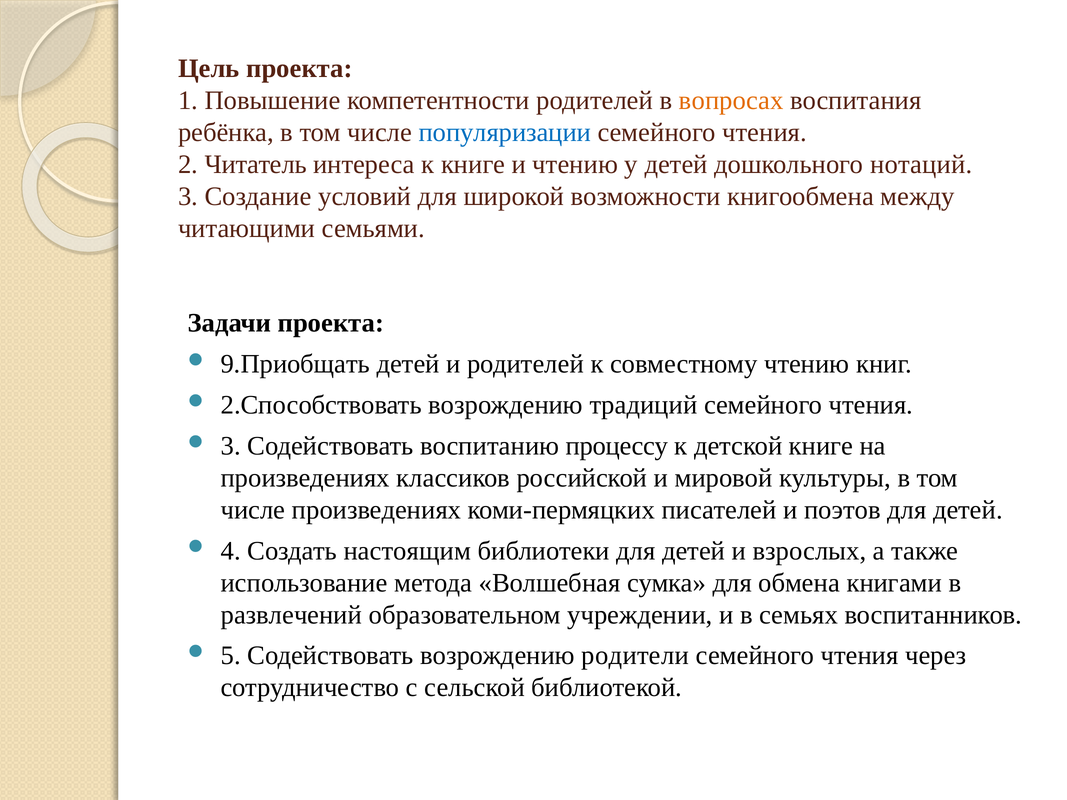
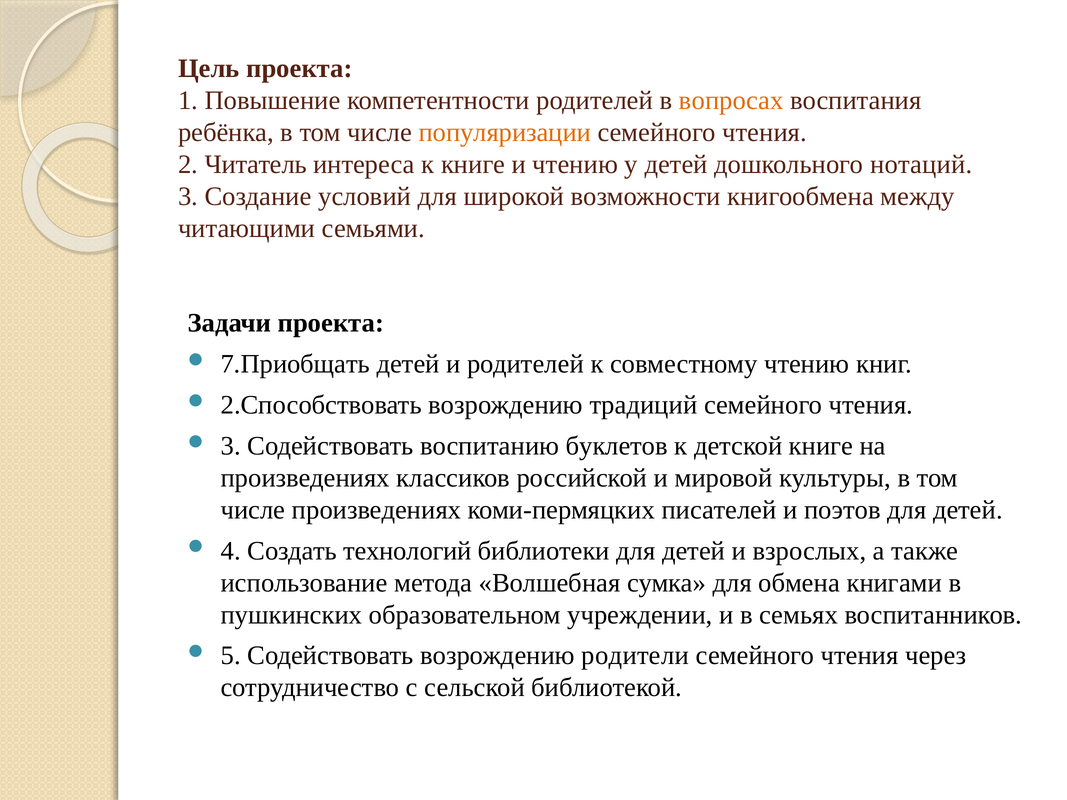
популяризации colour: blue -> orange
9.Приобщать: 9.Приобщать -> 7.Приобщать
процессу: процессу -> буклетов
настоящим: настоящим -> технологий
развлечений: развлечений -> пушкинских
